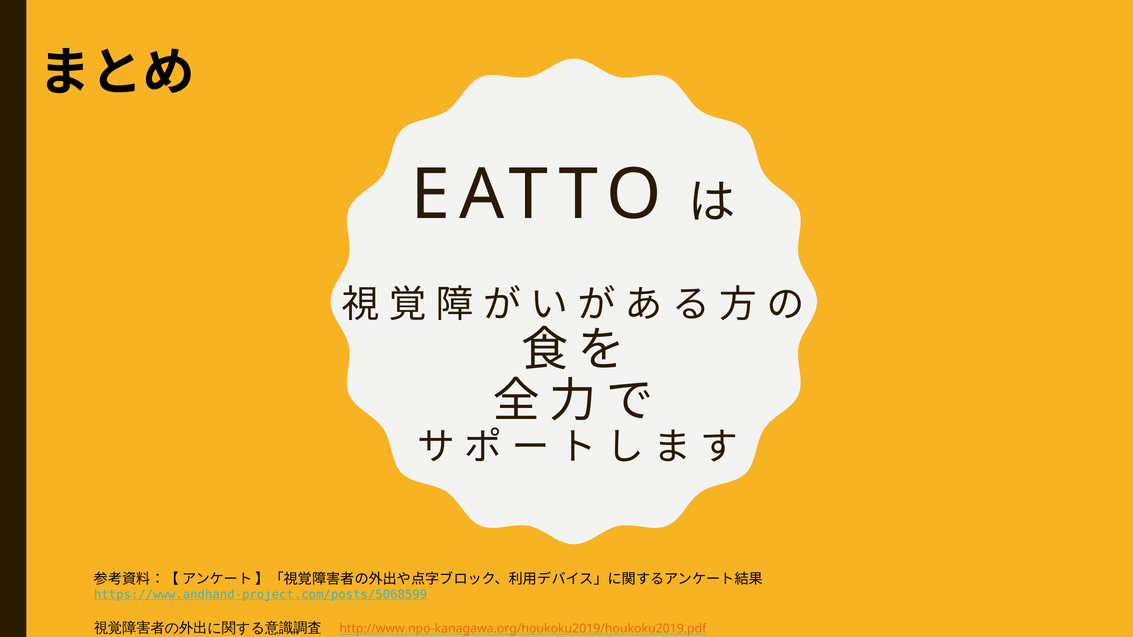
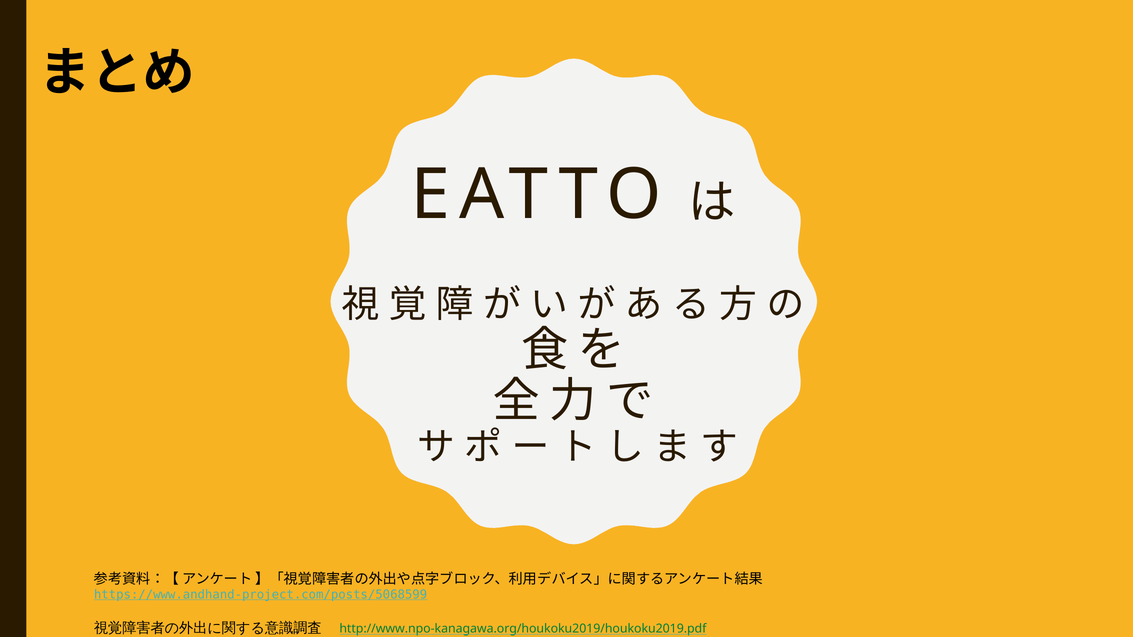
http://www.npo-kanagawa.org/houkoku2019/houkoku2019.pdf colour: orange -> green
